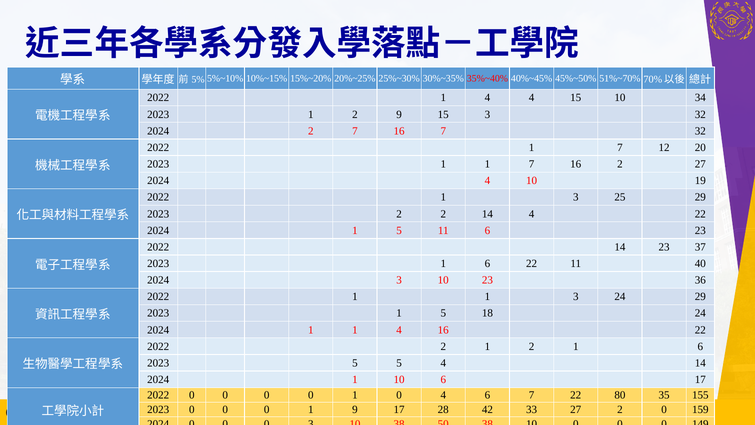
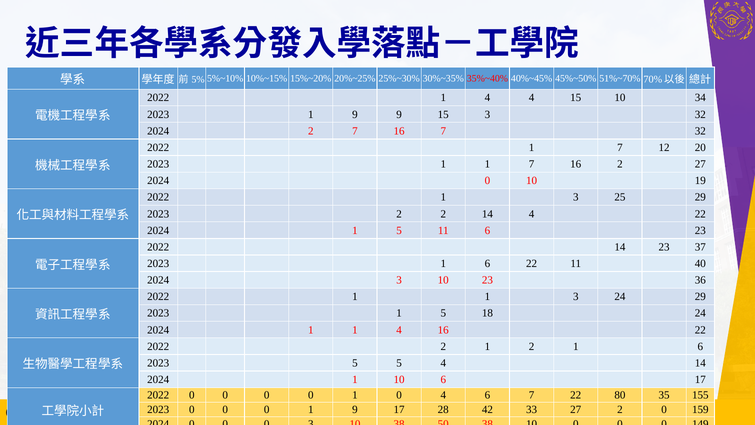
2023 1 2: 2 -> 9
4 at (487, 181): 4 -> 0
